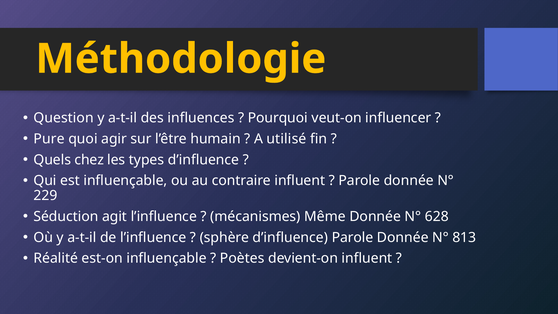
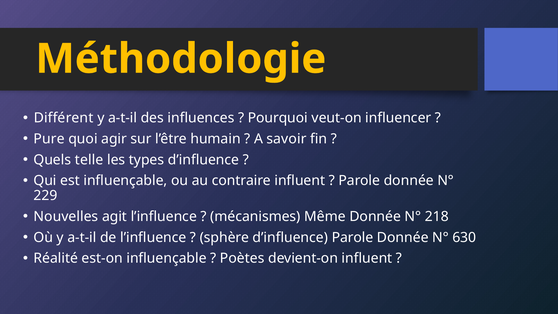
Question: Question -> Différent
utilisé: utilisé -> savoir
chez: chez -> telle
Séduction: Séduction -> Nouvelles
628: 628 -> 218
813: 813 -> 630
